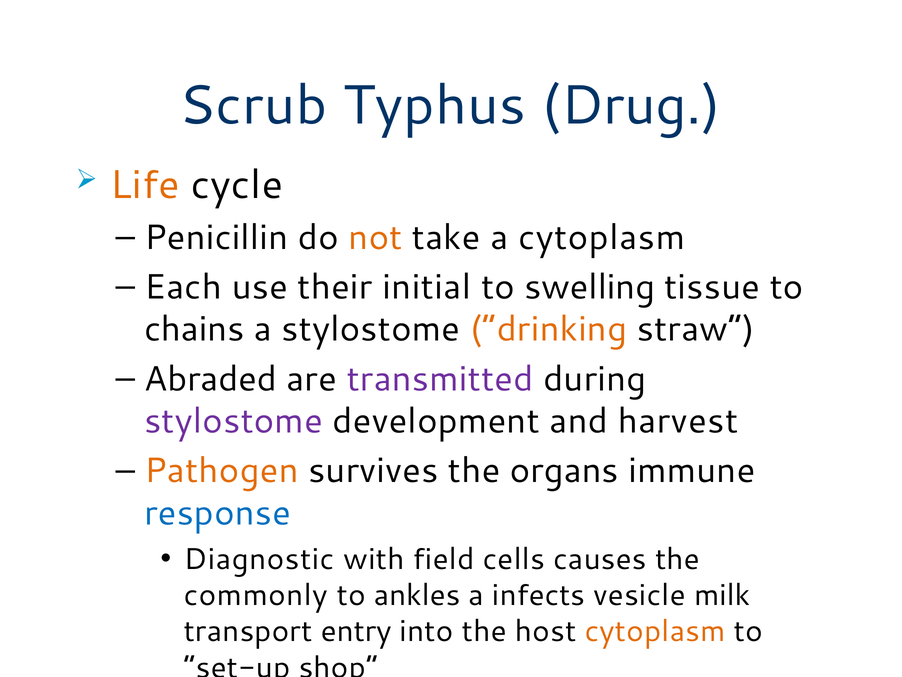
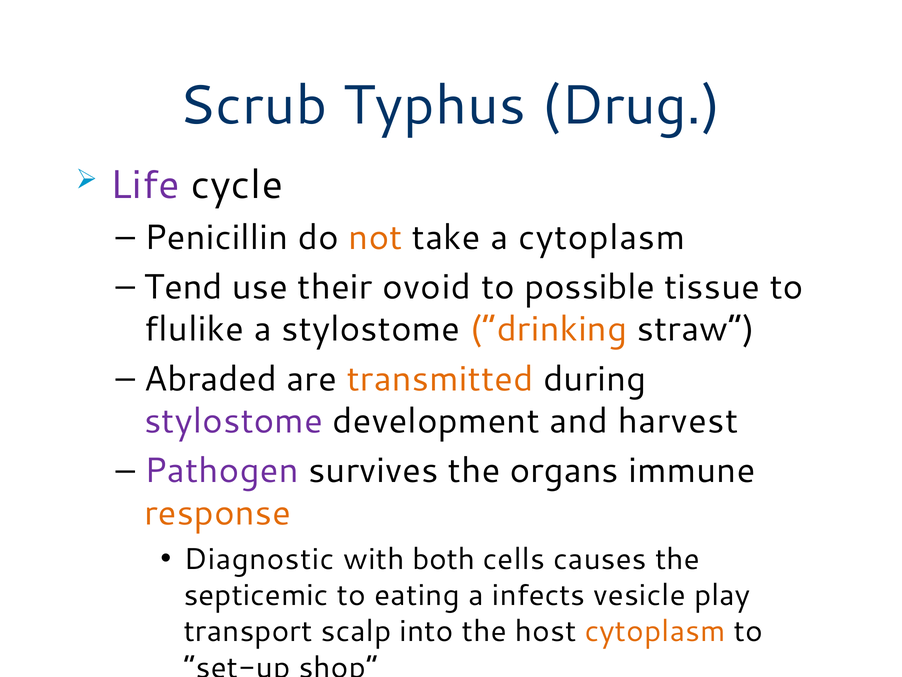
Life colour: orange -> purple
Each: Each -> Tend
initial: initial -> ovoid
swelling: swelling -> possible
chains: chains -> flulike
transmitted colour: purple -> orange
Pathogen colour: orange -> purple
response colour: blue -> orange
field: field -> both
commonly: commonly -> septicemic
ankles: ankles -> eating
milk: milk -> play
entry: entry -> scalp
